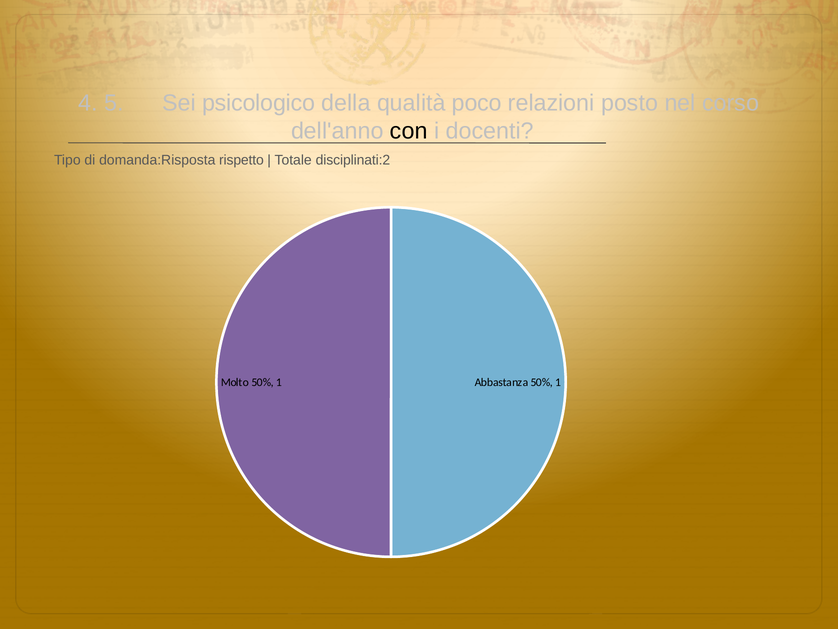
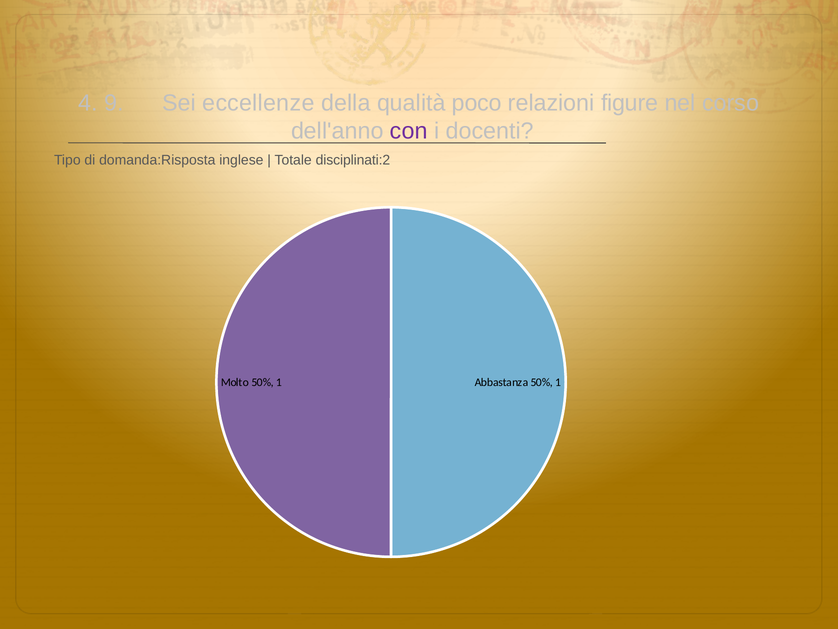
5: 5 -> 9
psicologico: psicologico -> eccellenze
posto: posto -> figure
con colour: black -> purple
rispetto: rispetto -> inglese
